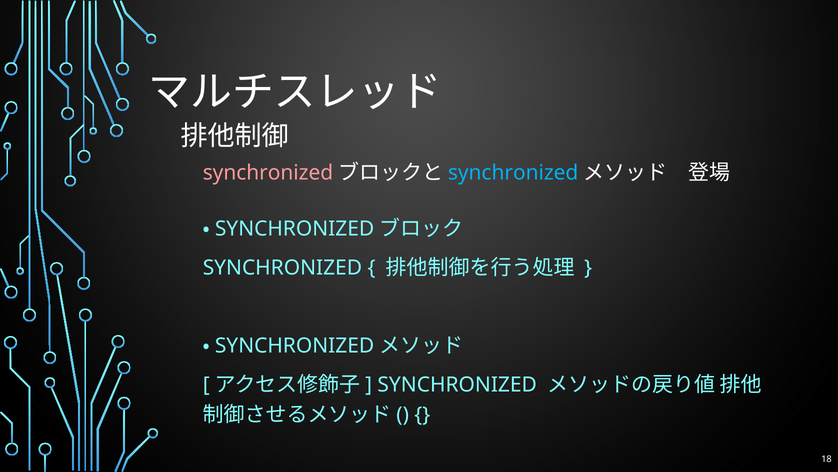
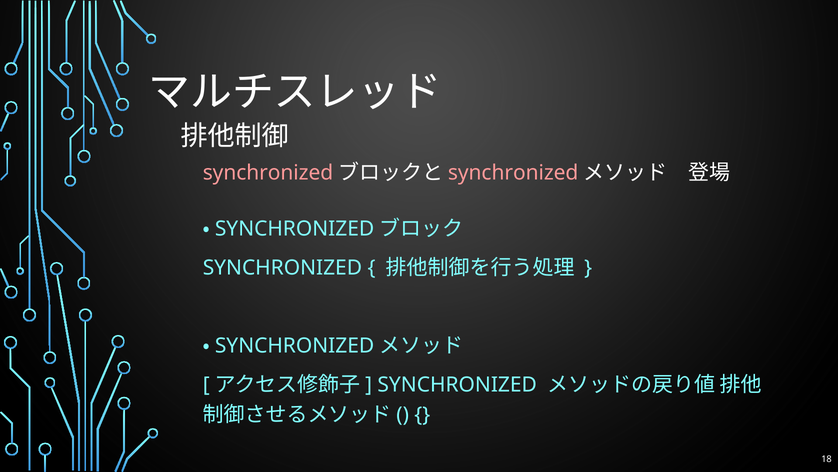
synchronized at (513, 173) colour: light blue -> pink
